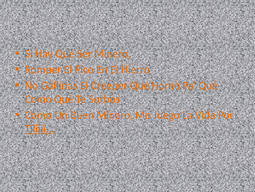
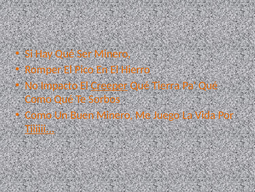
Gallinas: Gallinas -> Impacto
Creeper underline: none -> present
Horno: Horno -> Tierra
